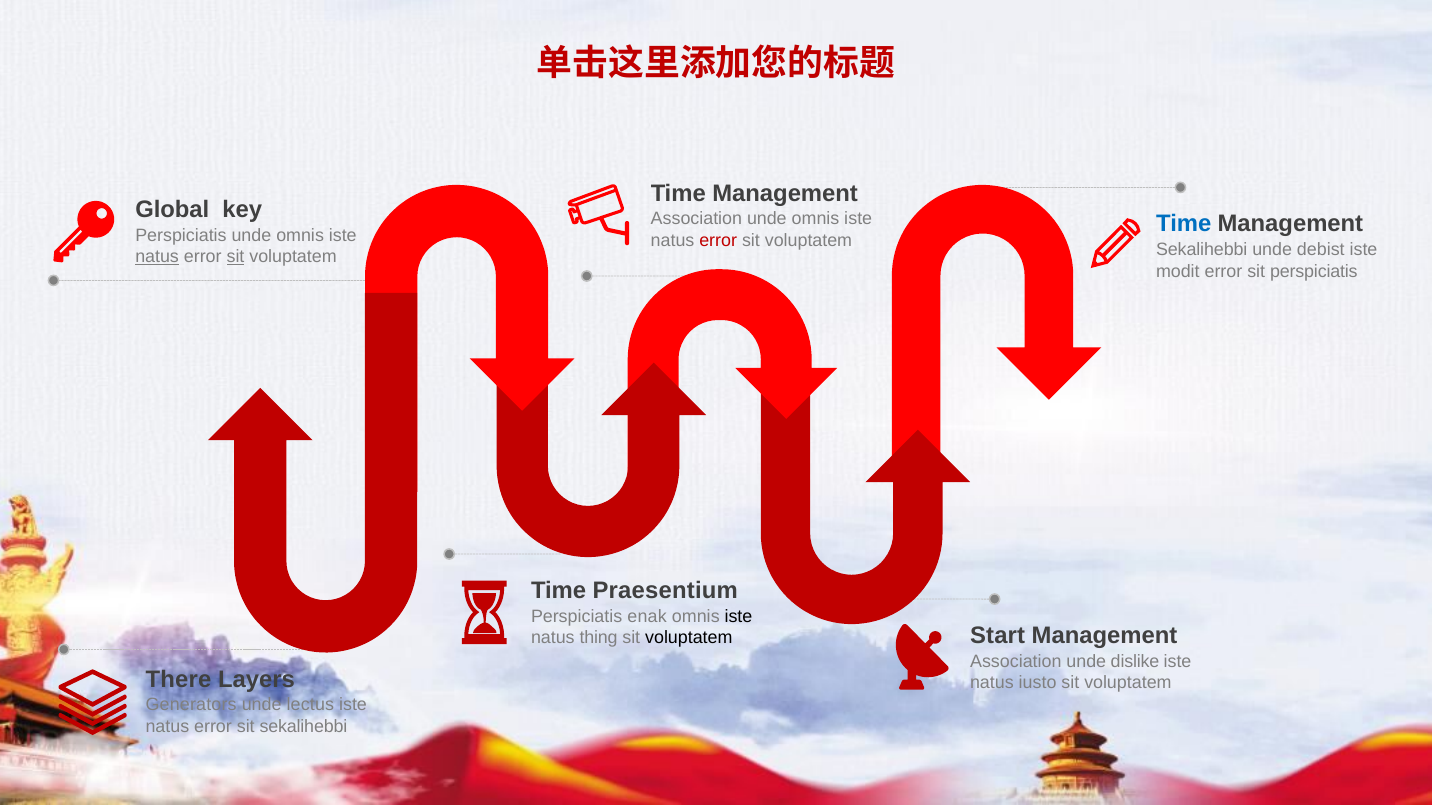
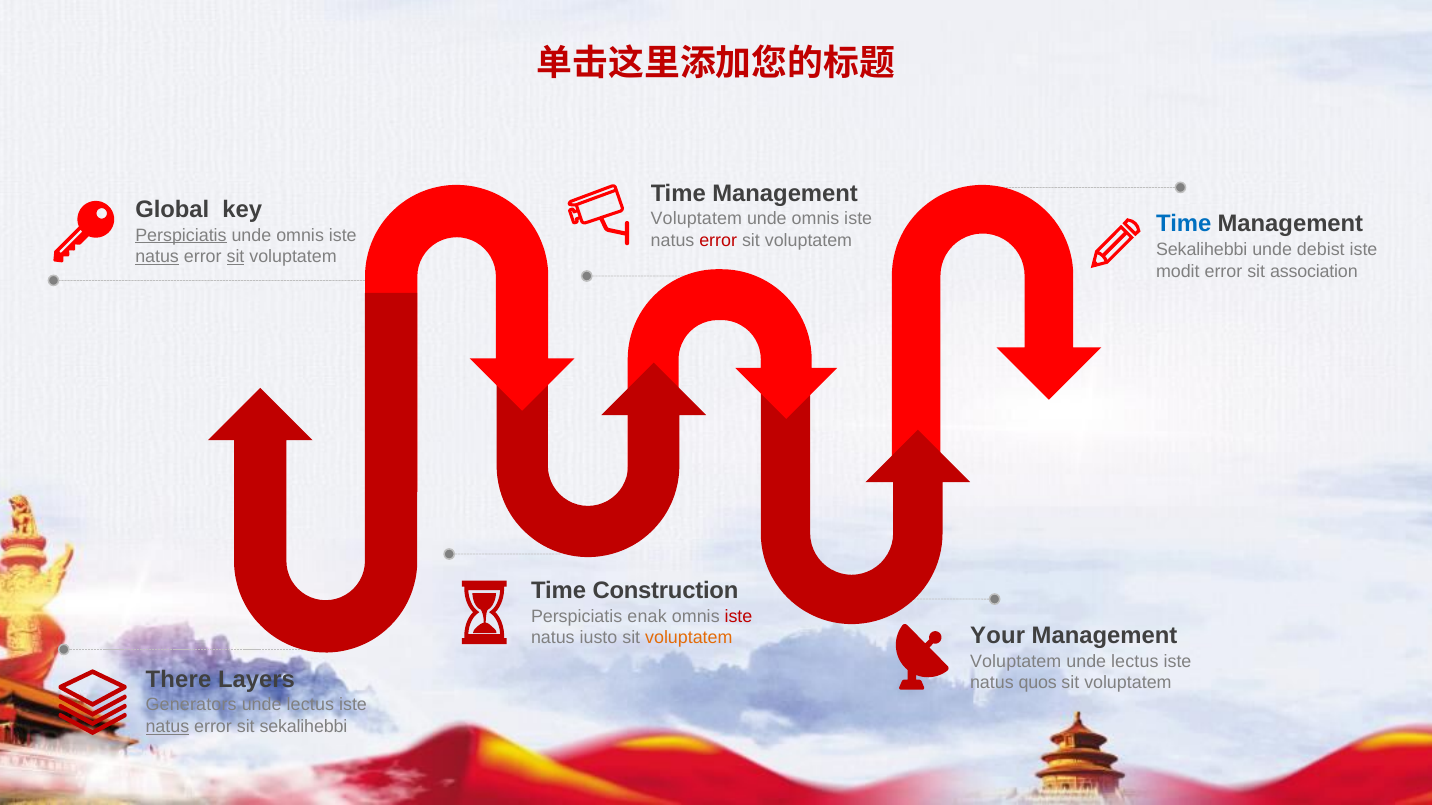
Association at (696, 219): Association -> Voluptatem
Perspiciatis at (181, 235) underline: none -> present
sit perspiciatis: perspiciatis -> association
Praesentium: Praesentium -> Construction
iste at (738, 617) colour: black -> red
Start: Start -> Your
thing: thing -> iusto
voluptatem at (689, 638) colour: black -> orange
Association at (1016, 662): Association -> Voluptatem
dislike at (1135, 662): dislike -> lectus
iusto: iusto -> quos
natus at (167, 727) underline: none -> present
